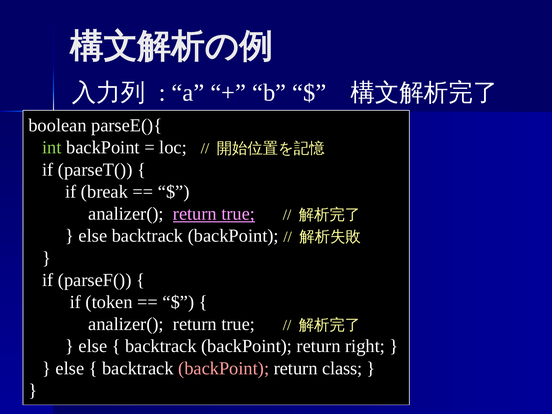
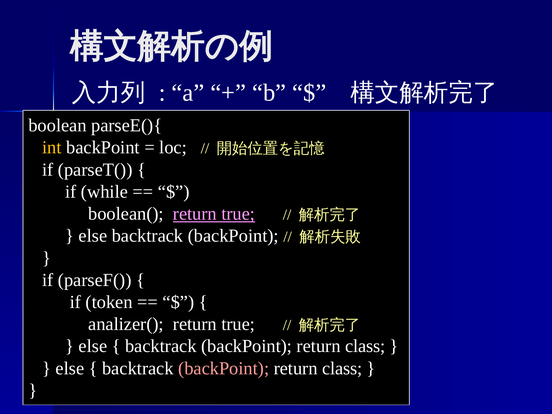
int colour: light green -> yellow
break: break -> while
analizer( at (126, 214): analizer( -> boolean(
right at (365, 346): right -> class
